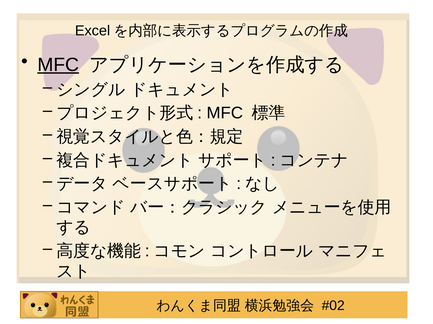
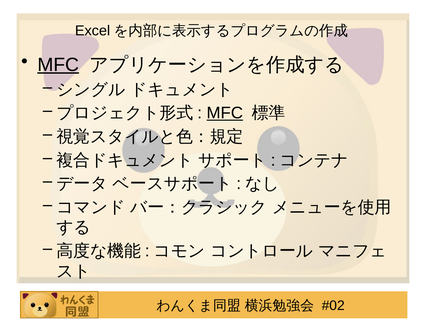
MFC at (225, 113) underline: none -> present
